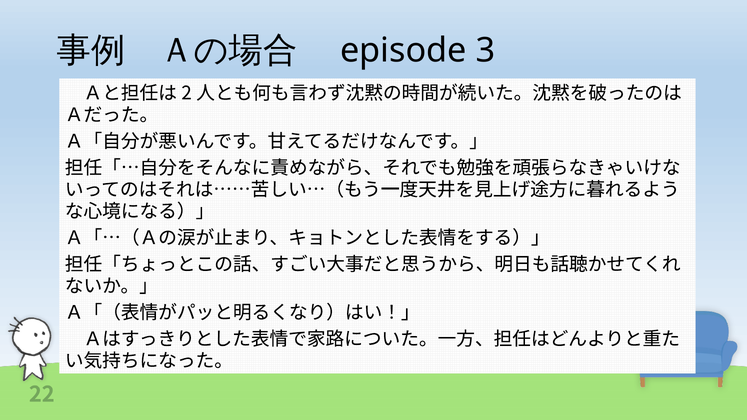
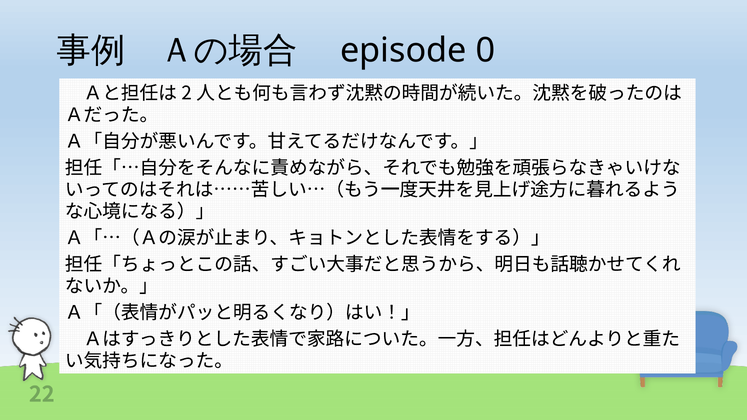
3: 3 -> 0
